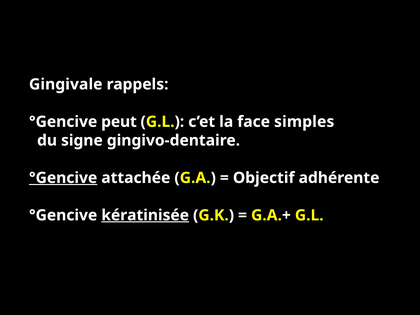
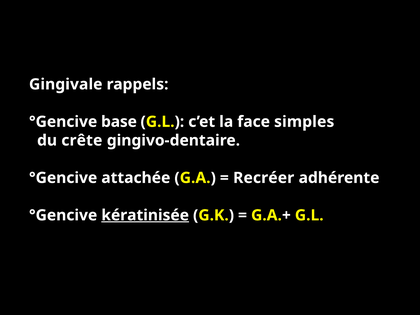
peut: peut -> base
signe: signe -> crête
°Gencive at (63, 178) underline: present -> none
Objectif: Objectif -> Recréer
